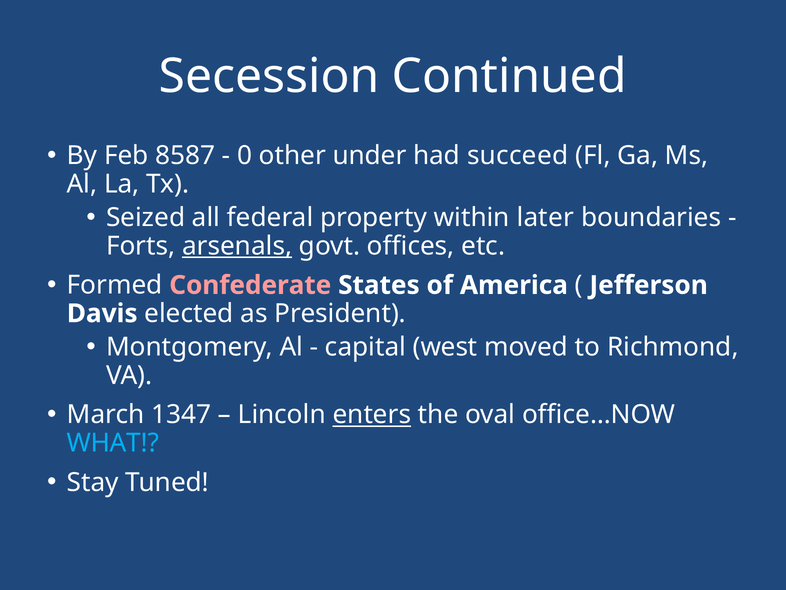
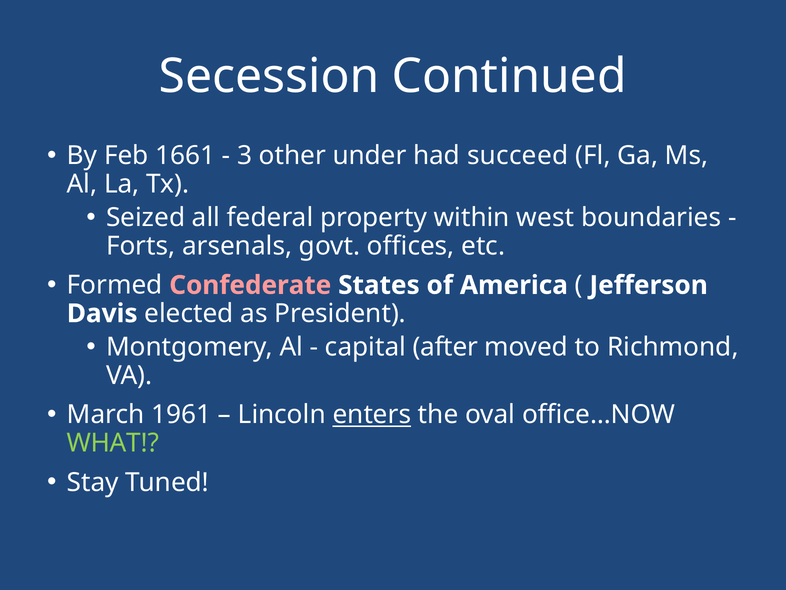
8587: 8587 -> 1661
0: 0 -> 3
later: later -> west
arsenals underline: present -> none
west: west -> after
1347: 1347 -> 1961
WHAT colour: light blue -> light green
